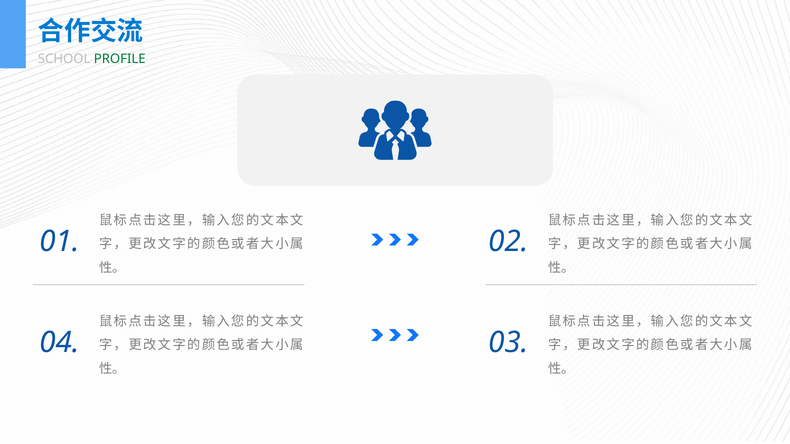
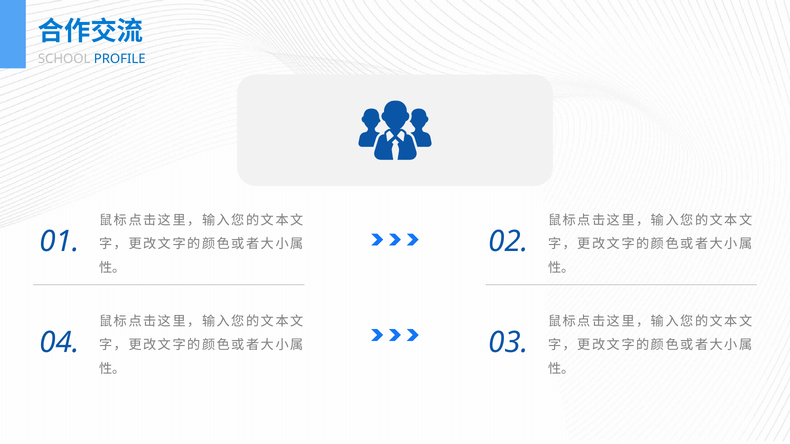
PROFILE colour: green -> blue
